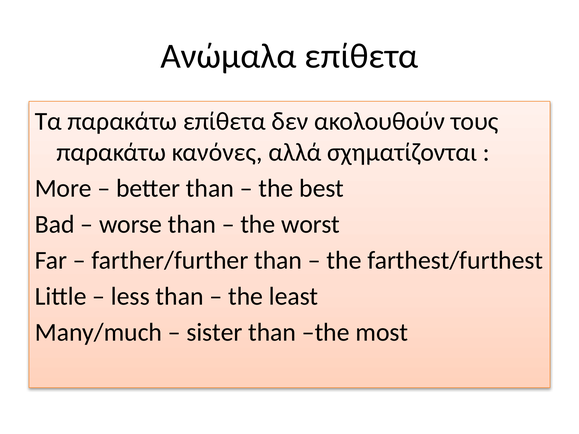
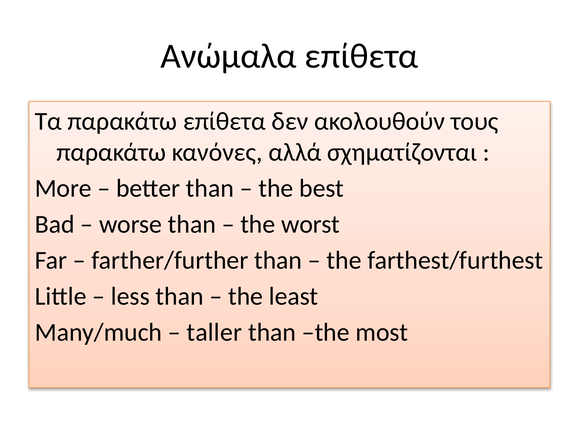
sister: sister -> taller
